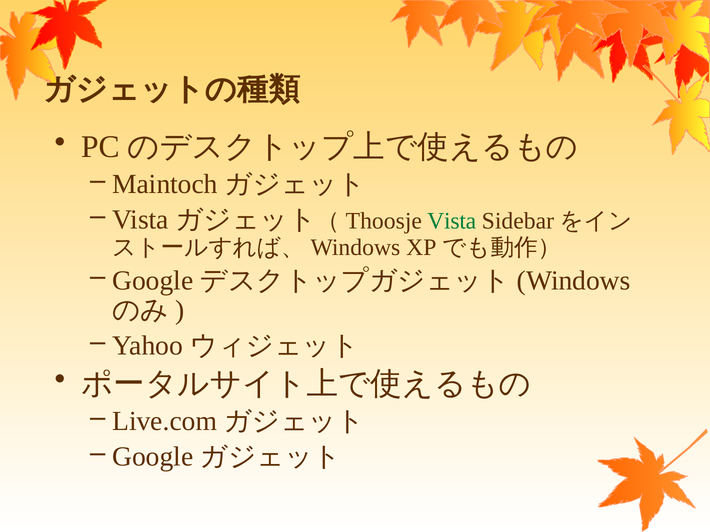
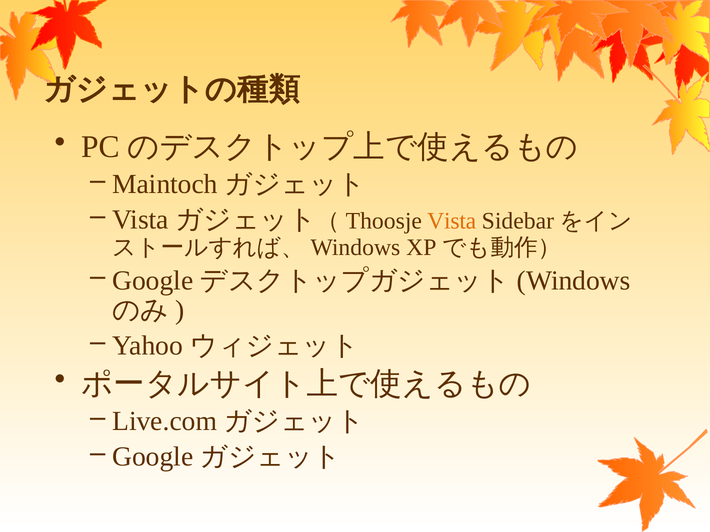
Vista at (452, 221) colour: green -> orange
